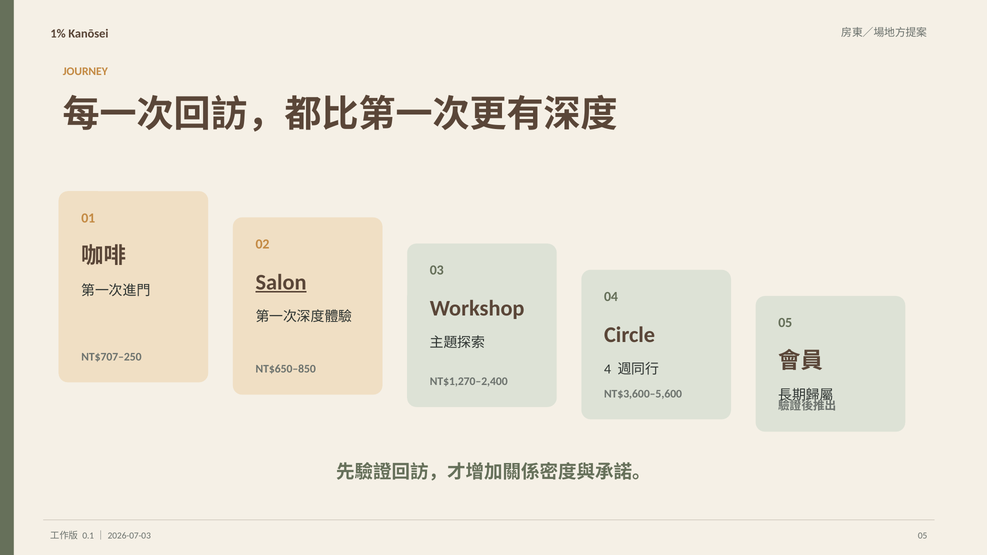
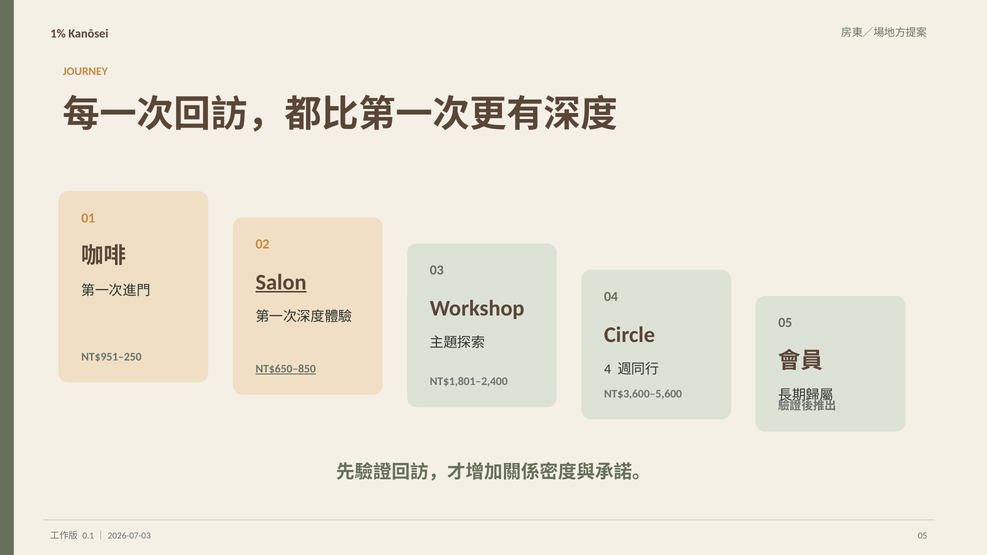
NT$707–250: NT$707–250 -> NT$951–250
NT$650–850 underline: none -> present
NT$1,270–2,400: NT$1,270–2,400 -> NT$1,801–2,400
